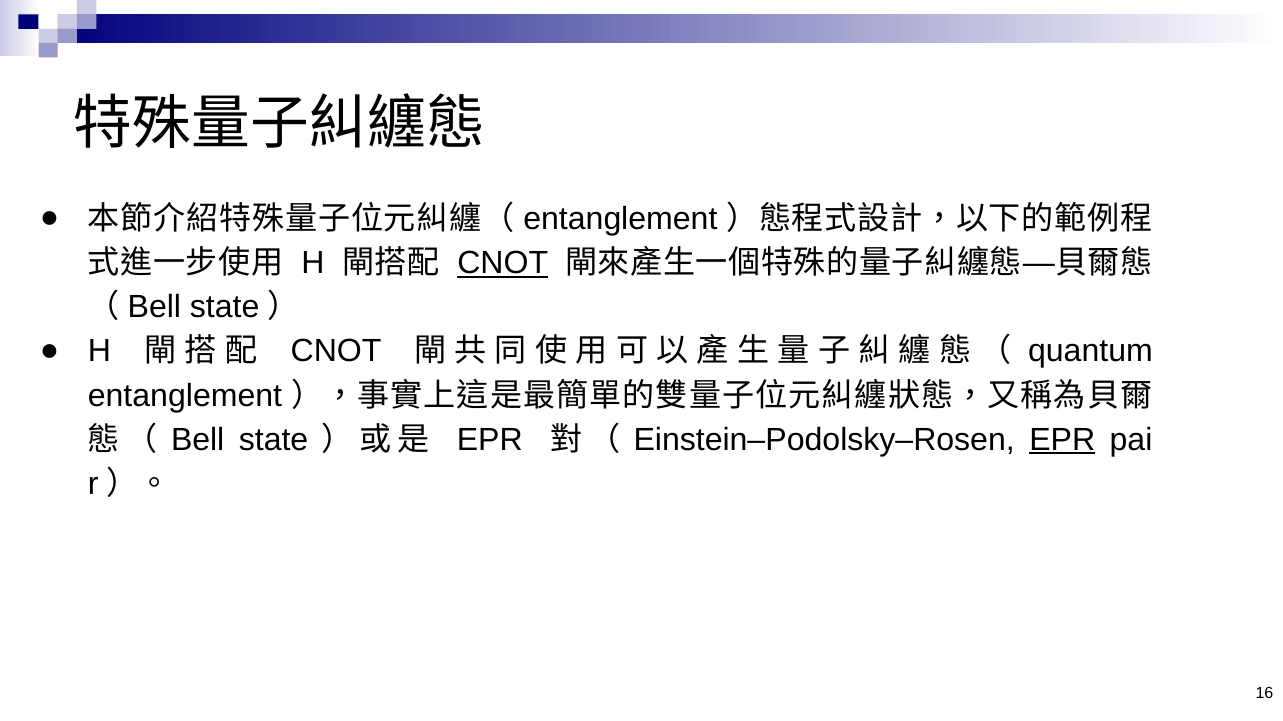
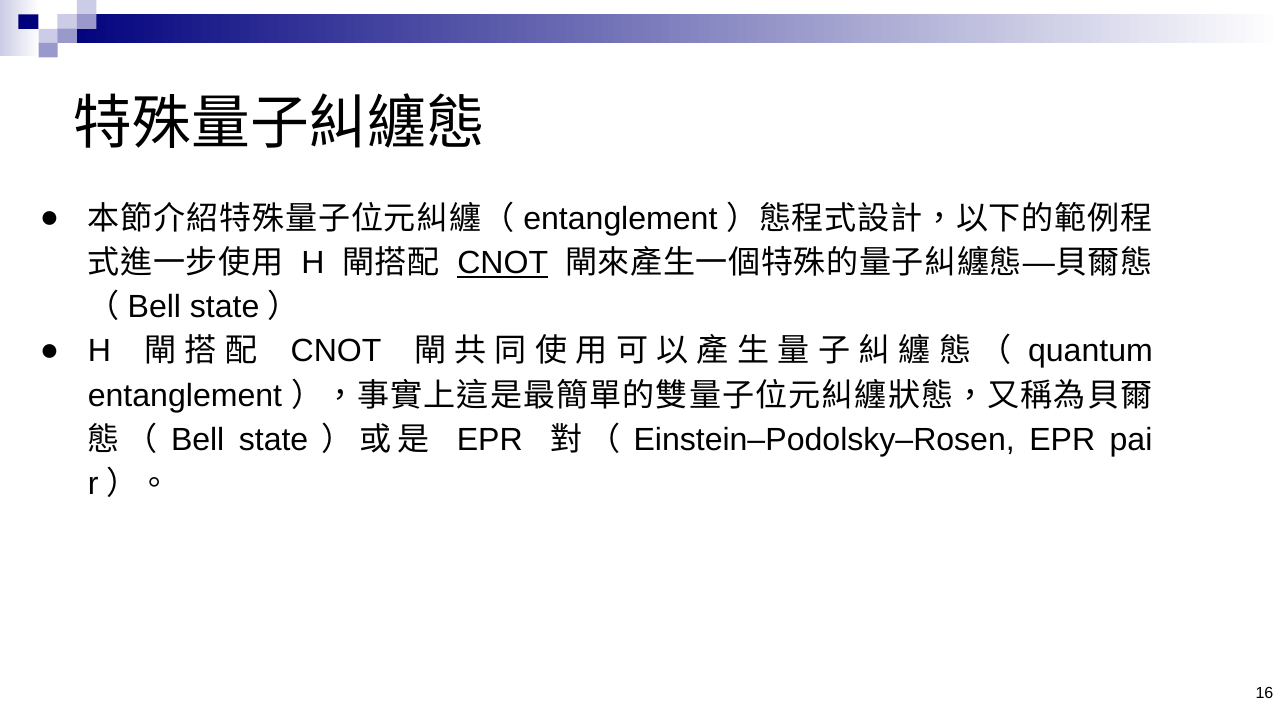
EPR at (1062, 440) underline: present -> none
